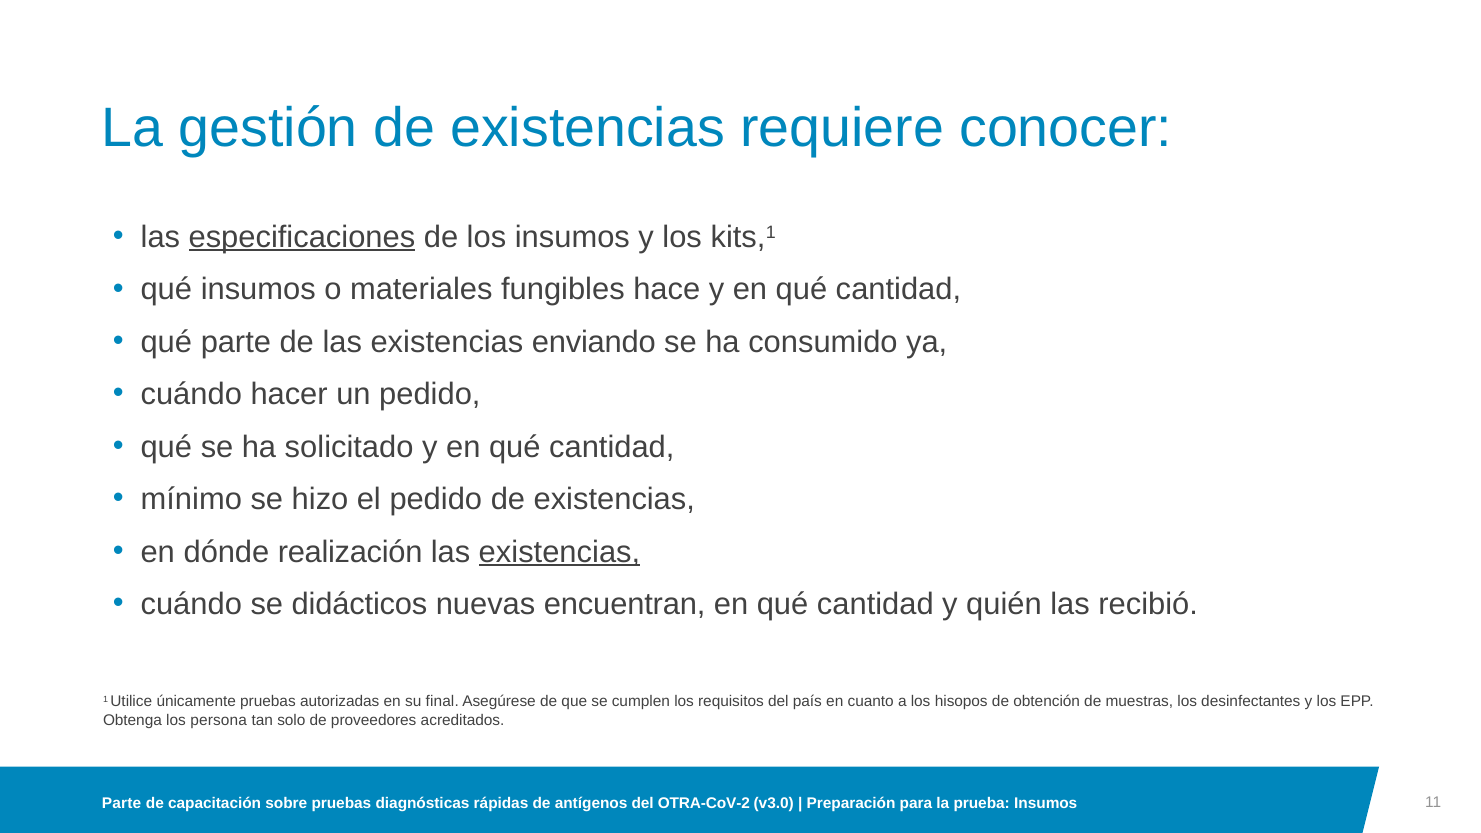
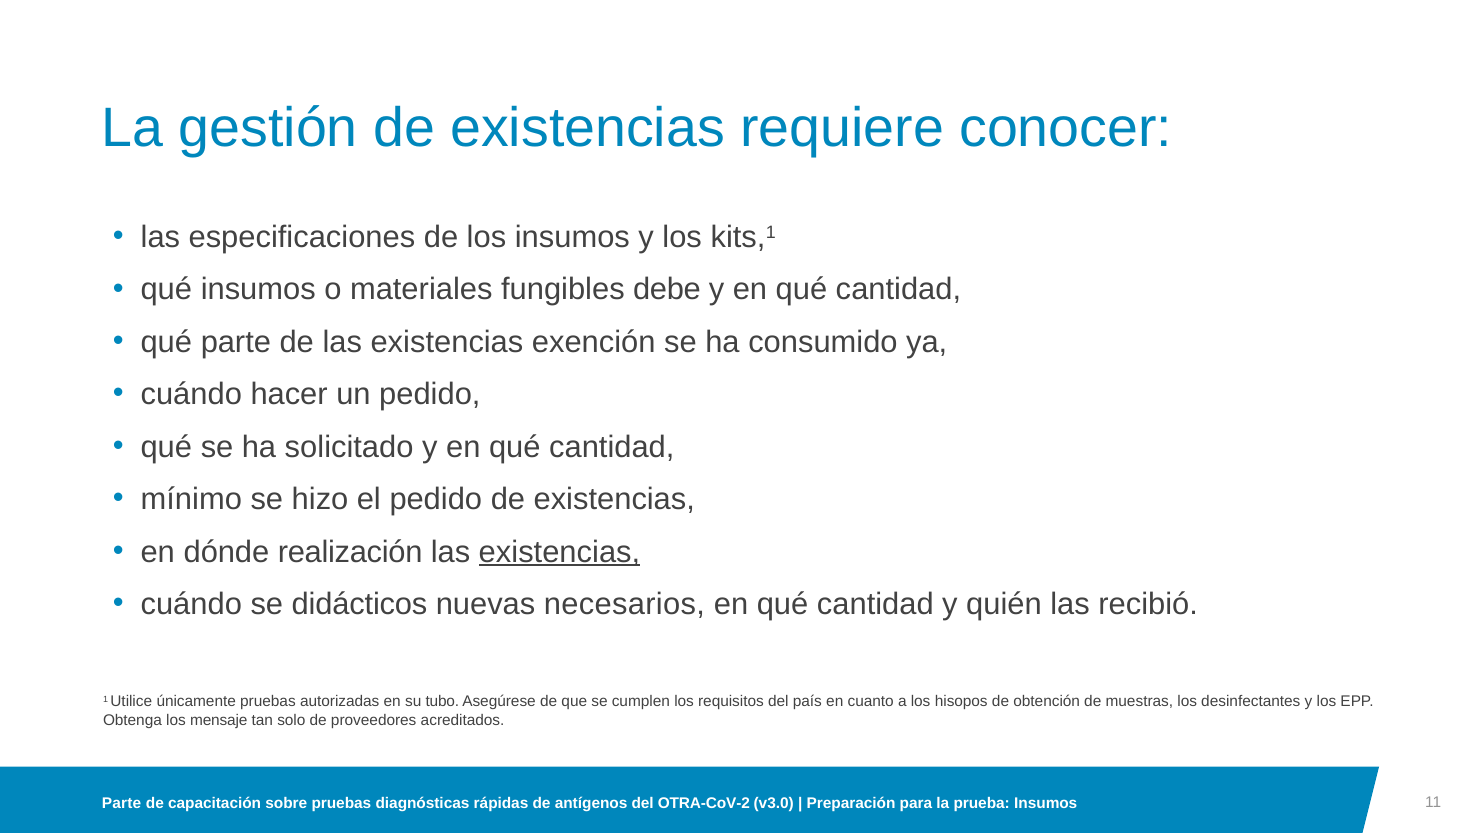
especificaciones underline: present -> none
hace: hace -> debe
enviando: enviando -> exención
encuentran: encuentran -> necesarios
final: final -> tubo
persona: persona -> mensaje
